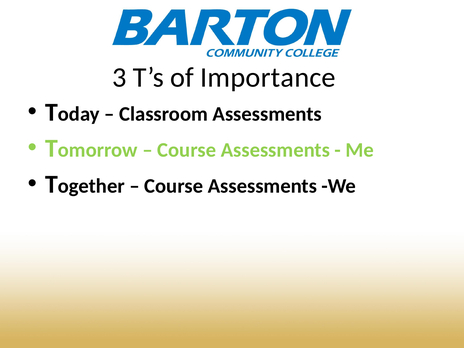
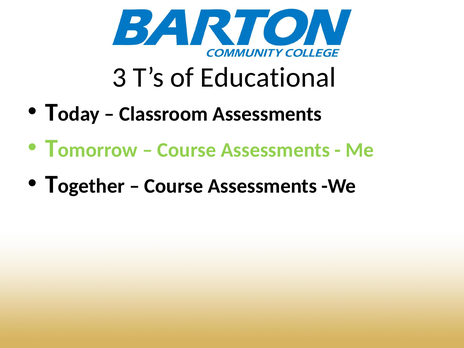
Importance: Importance -> Educational
